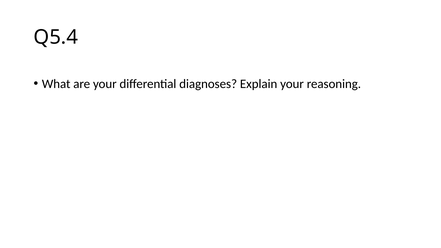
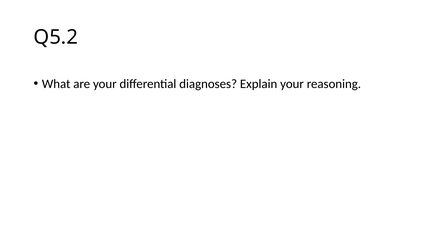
Q5.4: Q5.4 -> Q5.2
